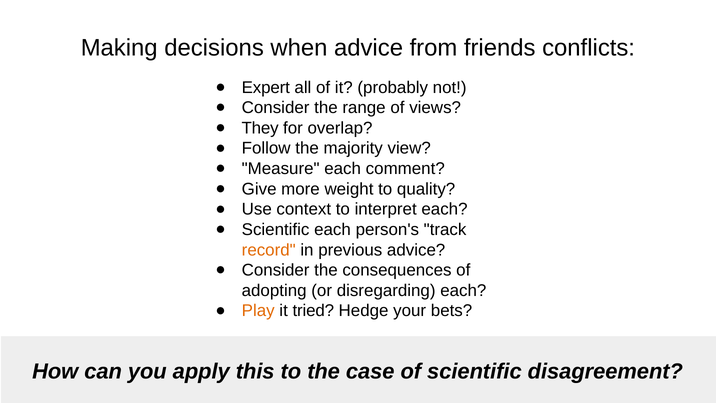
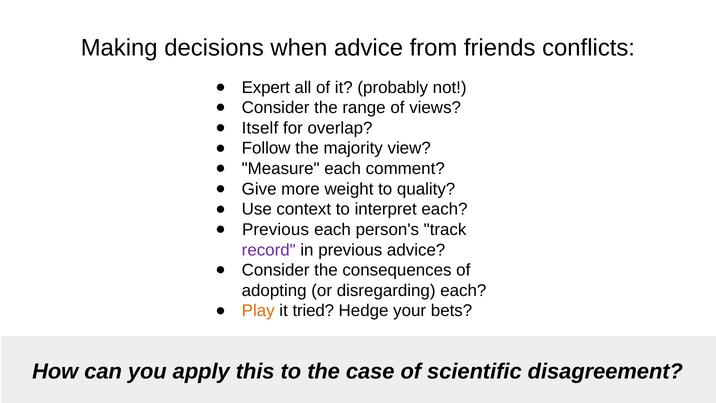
They: They -> Itself
Scientific at (276, 229): Scientific -> Previous
record colour: orange -> purple
